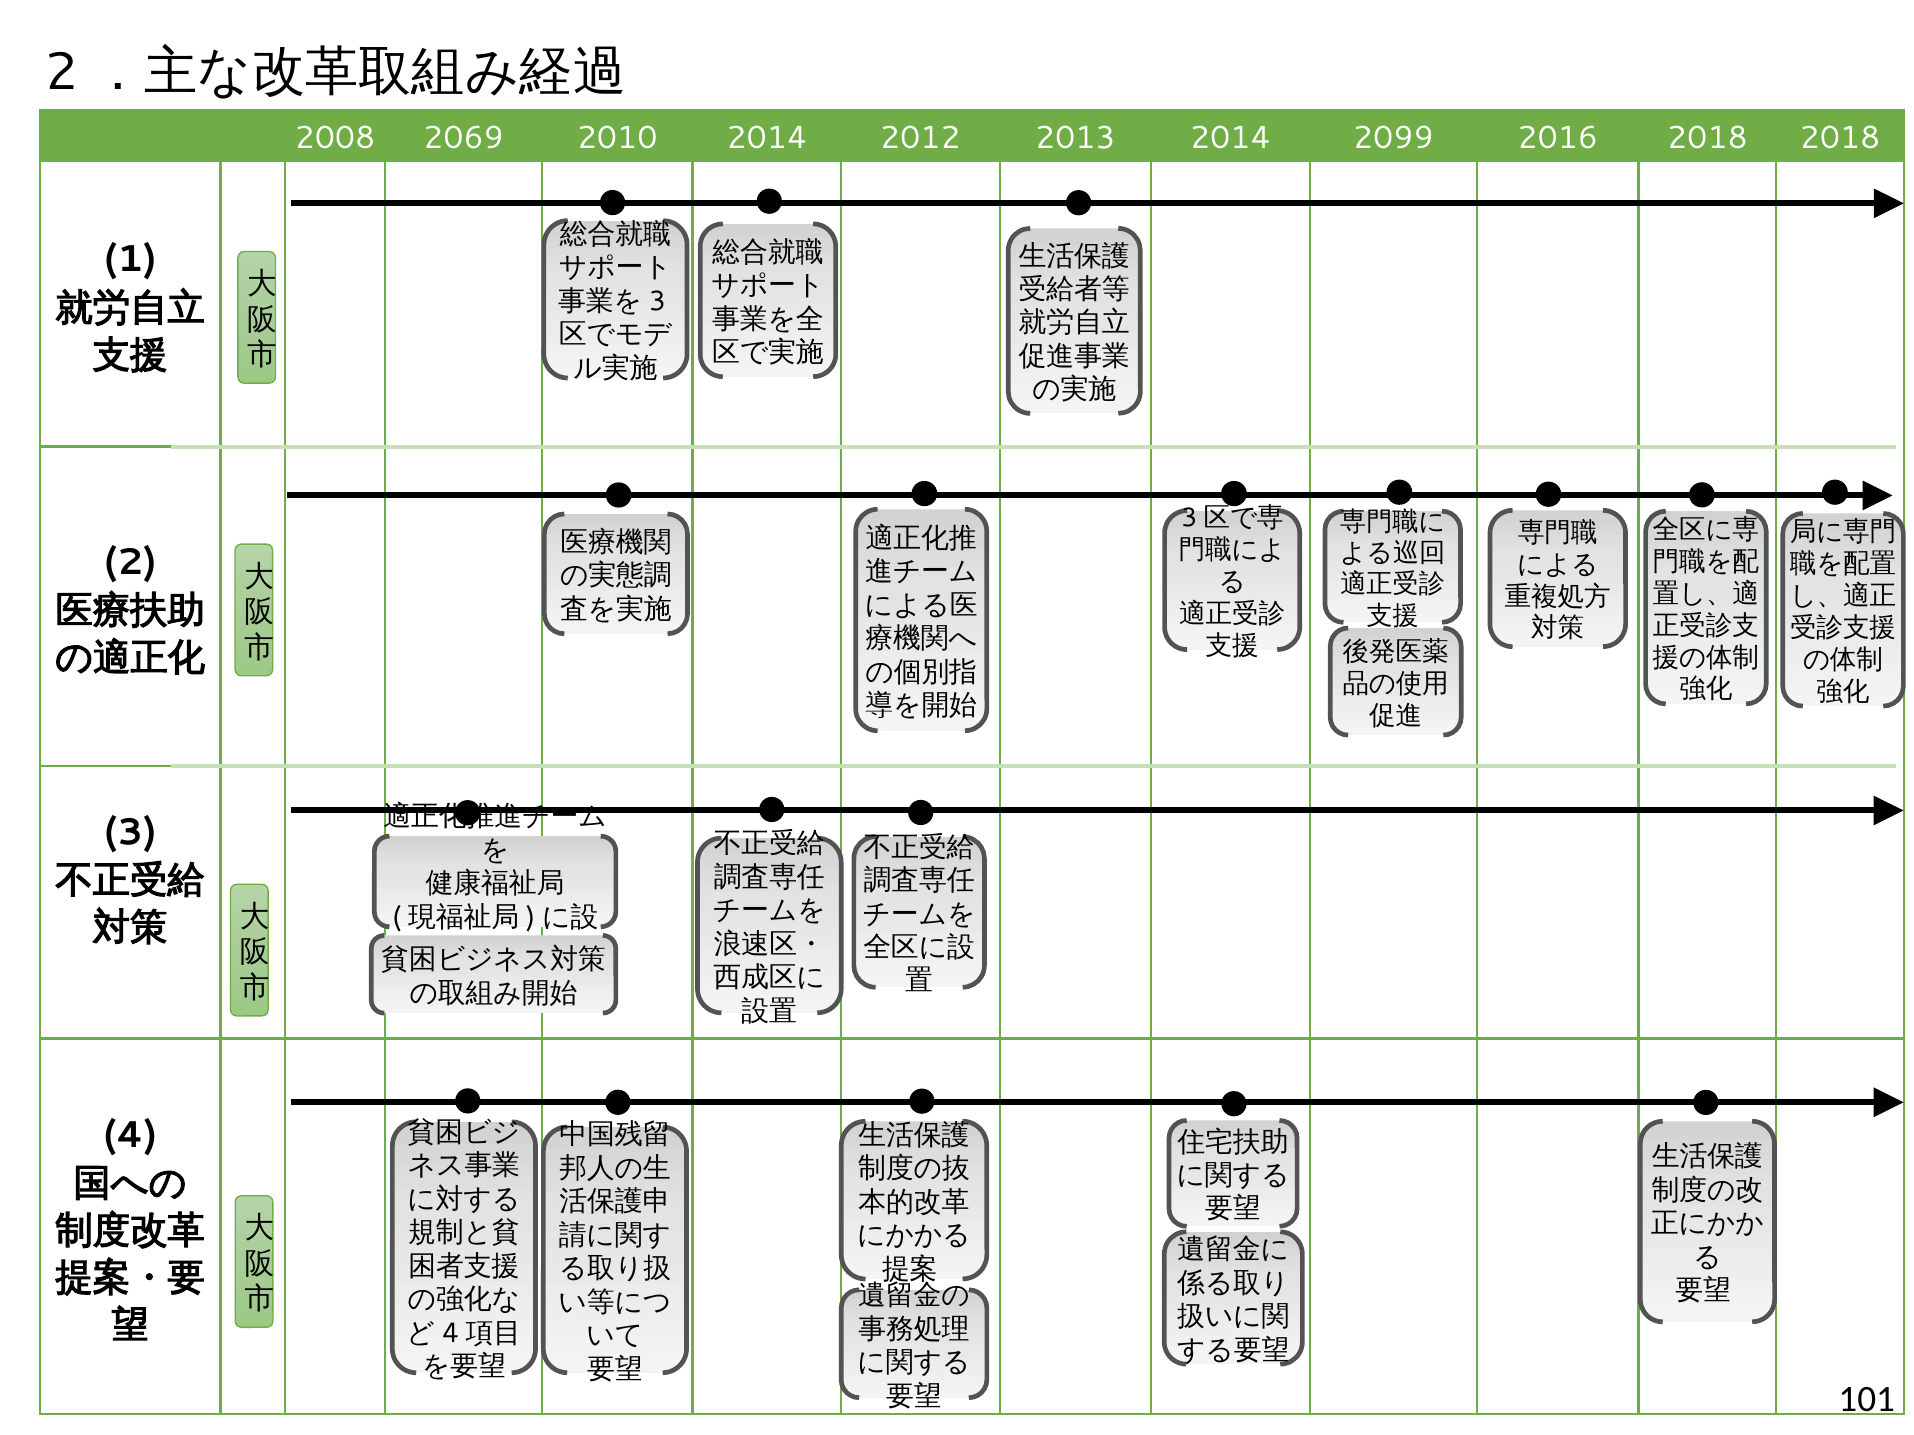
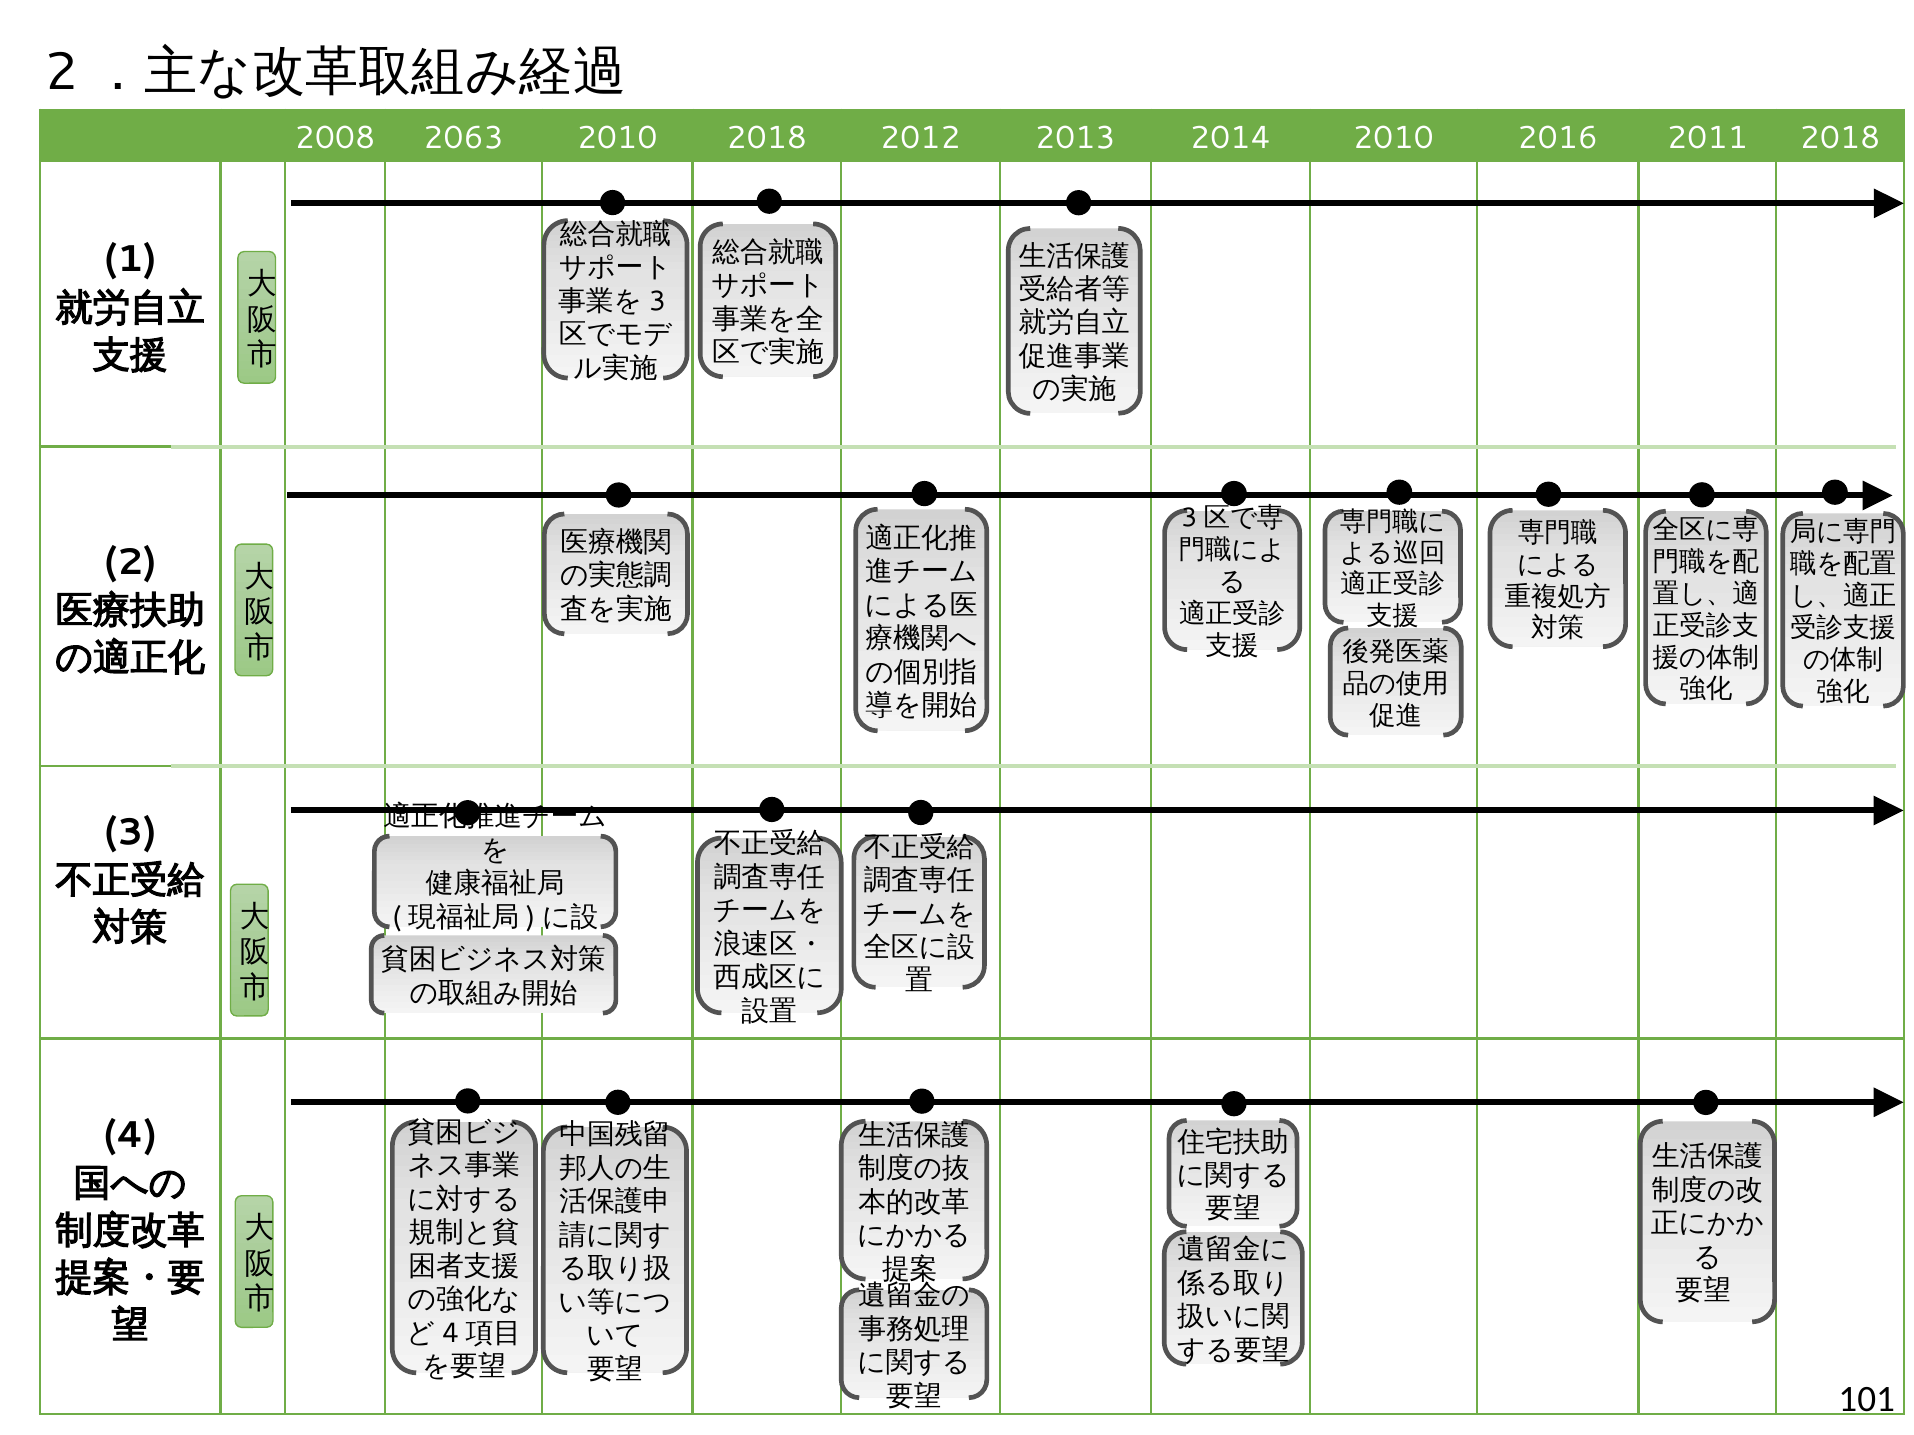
2069: 2069 -> 2063
2010 2014: 2014 -> 2018
2014 2099: 2099 -> 2010
2016 2018: 2018 -> 2011
